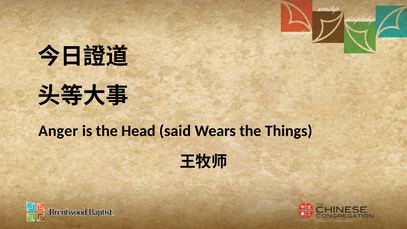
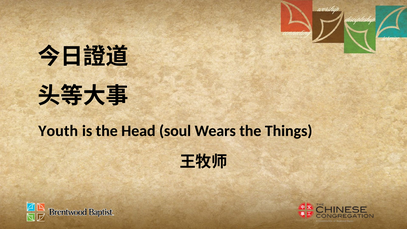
Anger: Anger -> Youth
said: said -> soul
